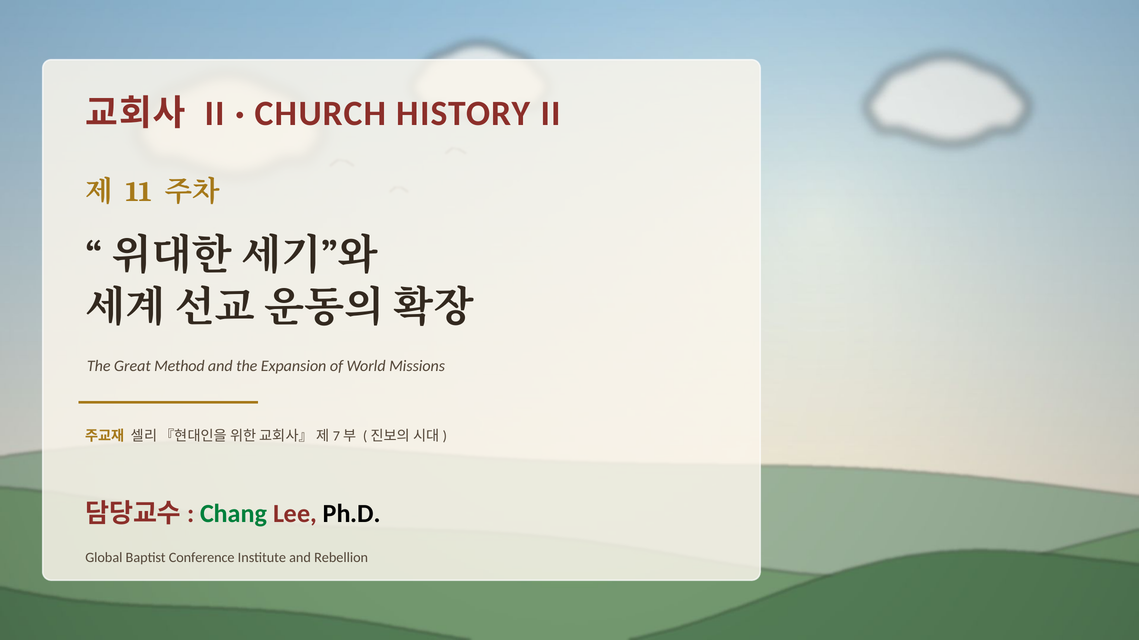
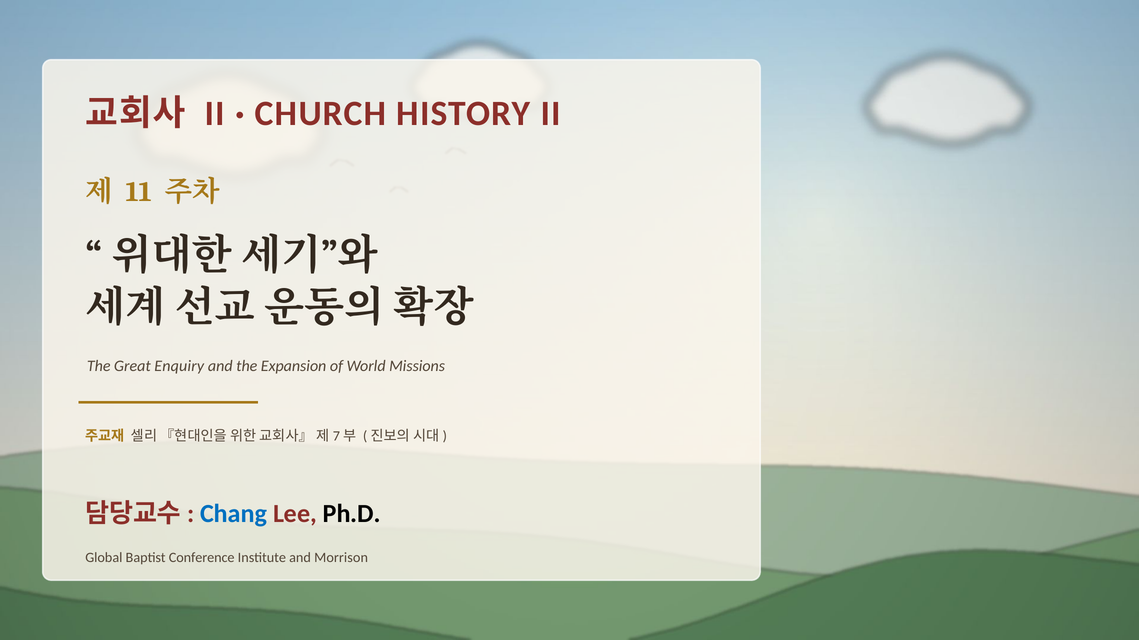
Method: Method -> Enquiry
Chang colour: green -> blue
Rebellion: Rebellion -> Morrison
